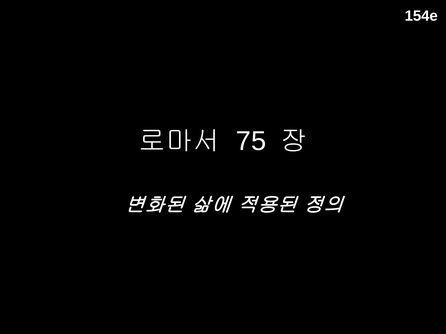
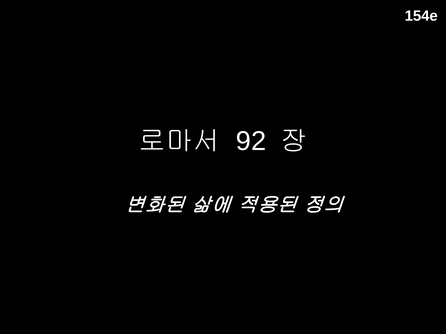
75: 75 -> 92
